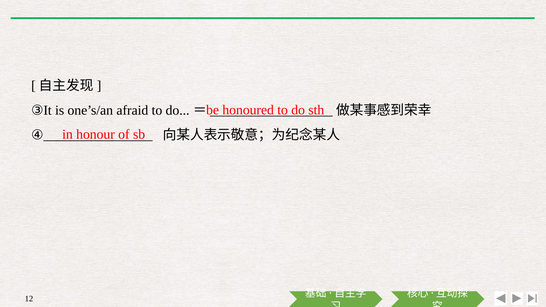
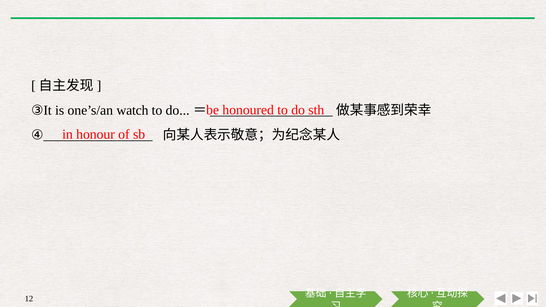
afraid: afraid -> watch
